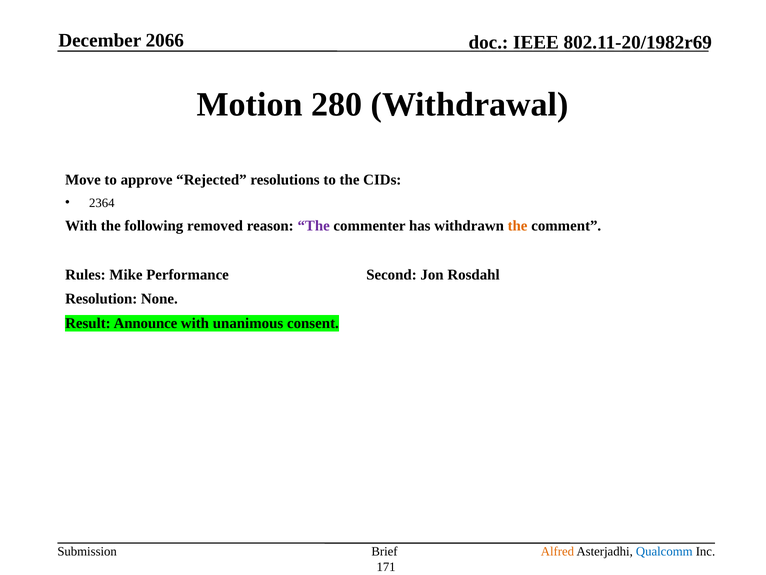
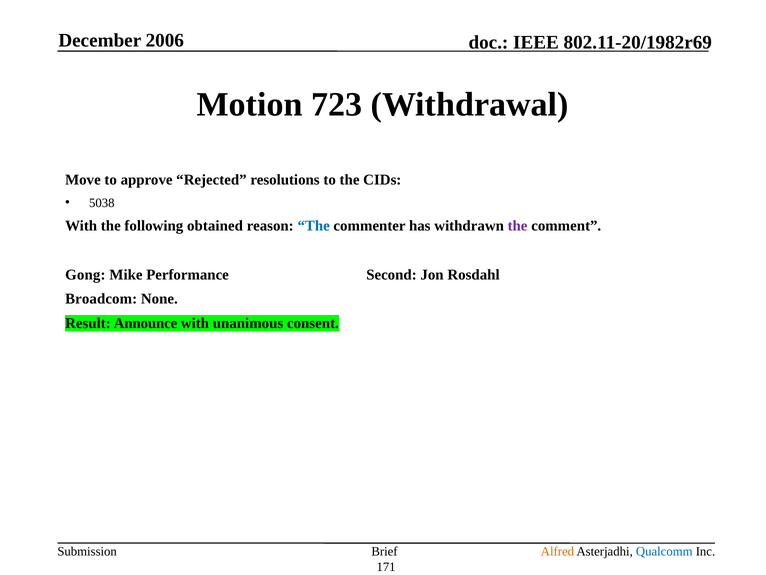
2066: 2066 -> 2006
280: 280 -> 723
2364: 2364 -> 5038
removed: removed -> obtained
The at (314, 226) colour: purple -> blue
the at (518, 226) colour: orange -> purple
Rules: Rules -> Gong
Resolution: Resolution -> Broadcom
